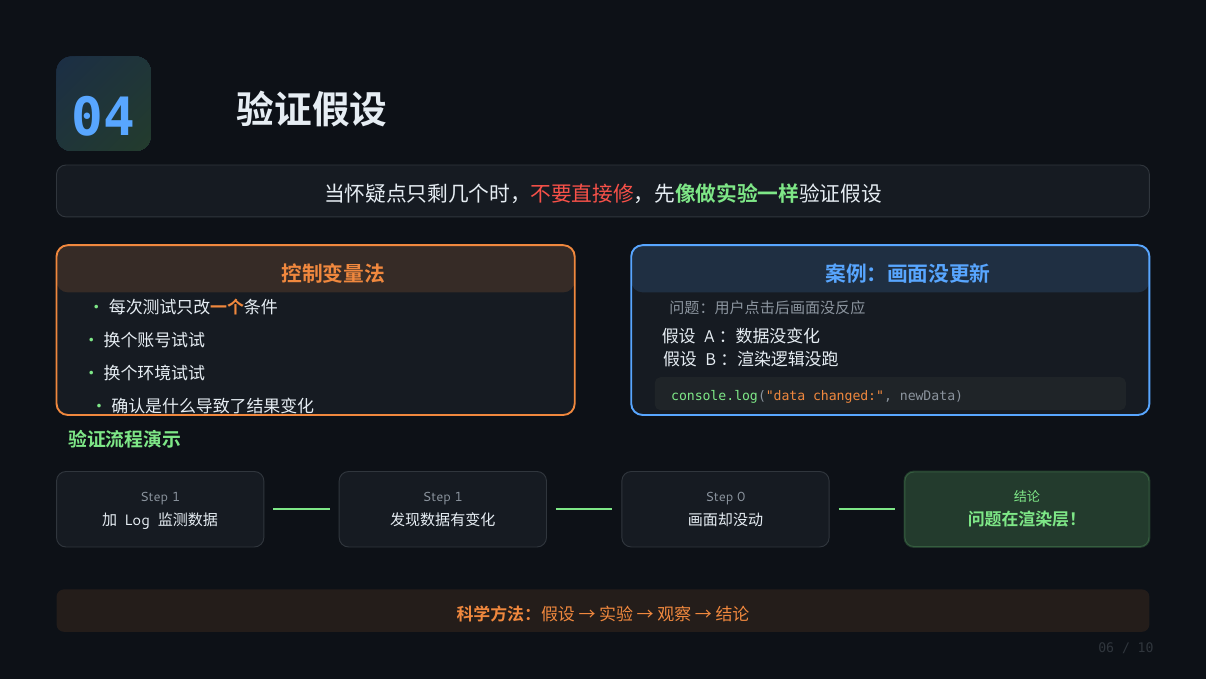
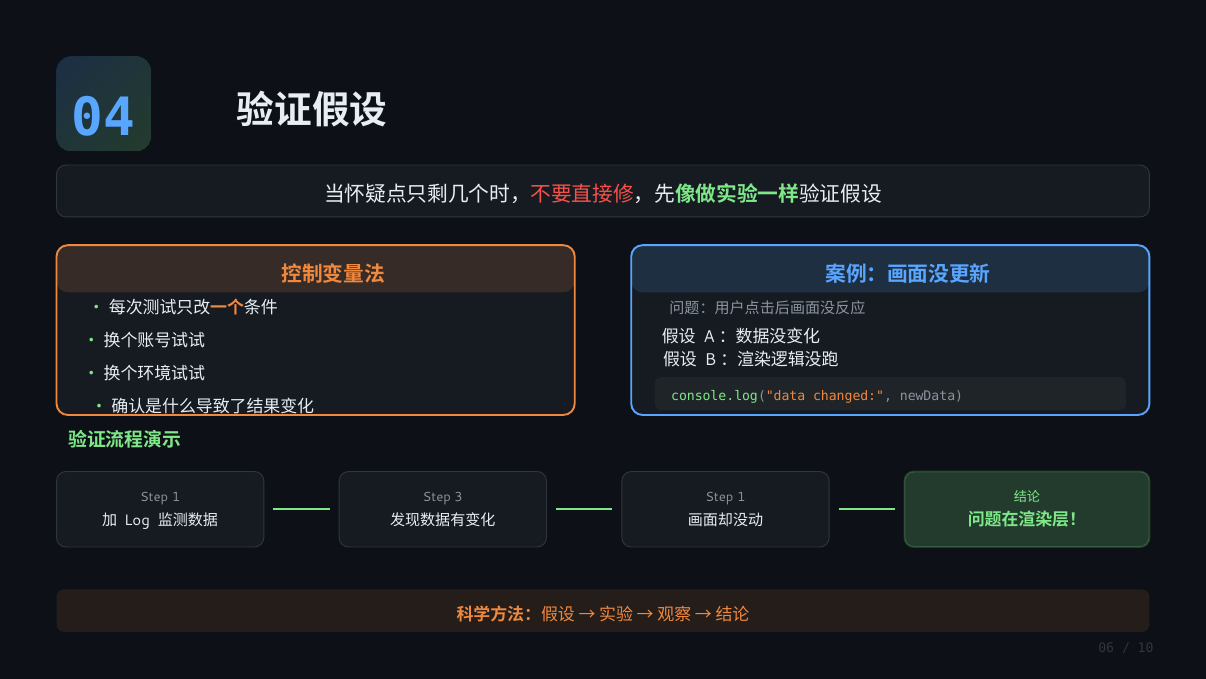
1 at (459, 497): 1 -> 3
0 at (741, 497): 0 -> 1
